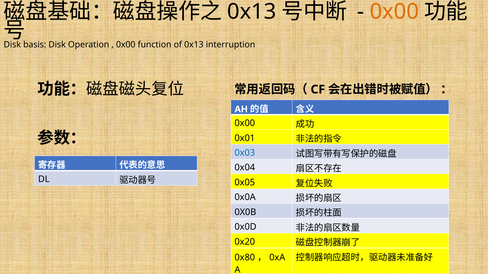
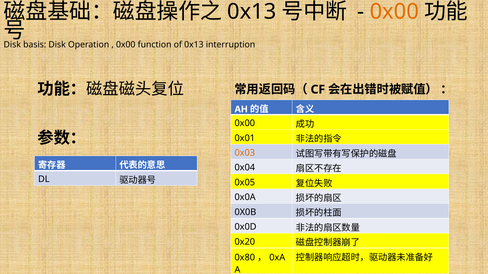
0x03 colour: blue -> orange
